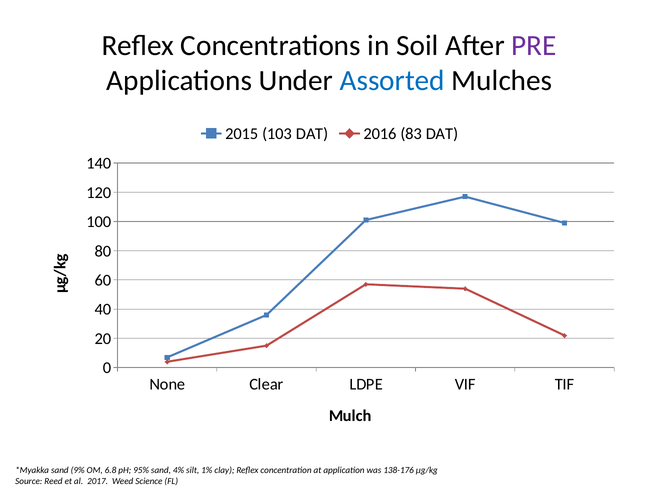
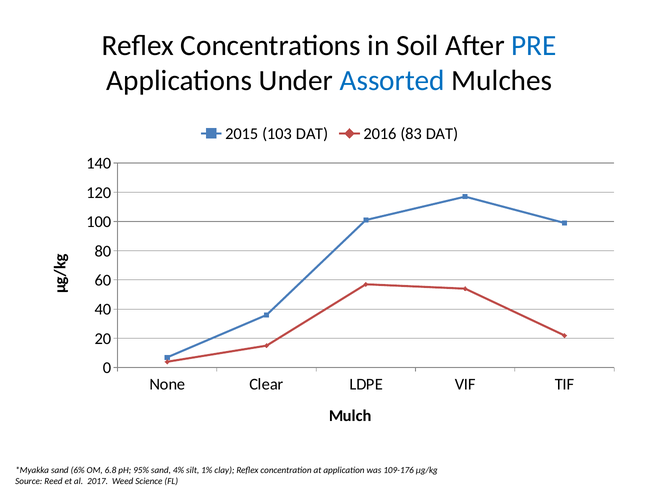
PRE colour: purple -> blue
9%: 9% -> 6%
138-176: 138-176 -> 109-176
